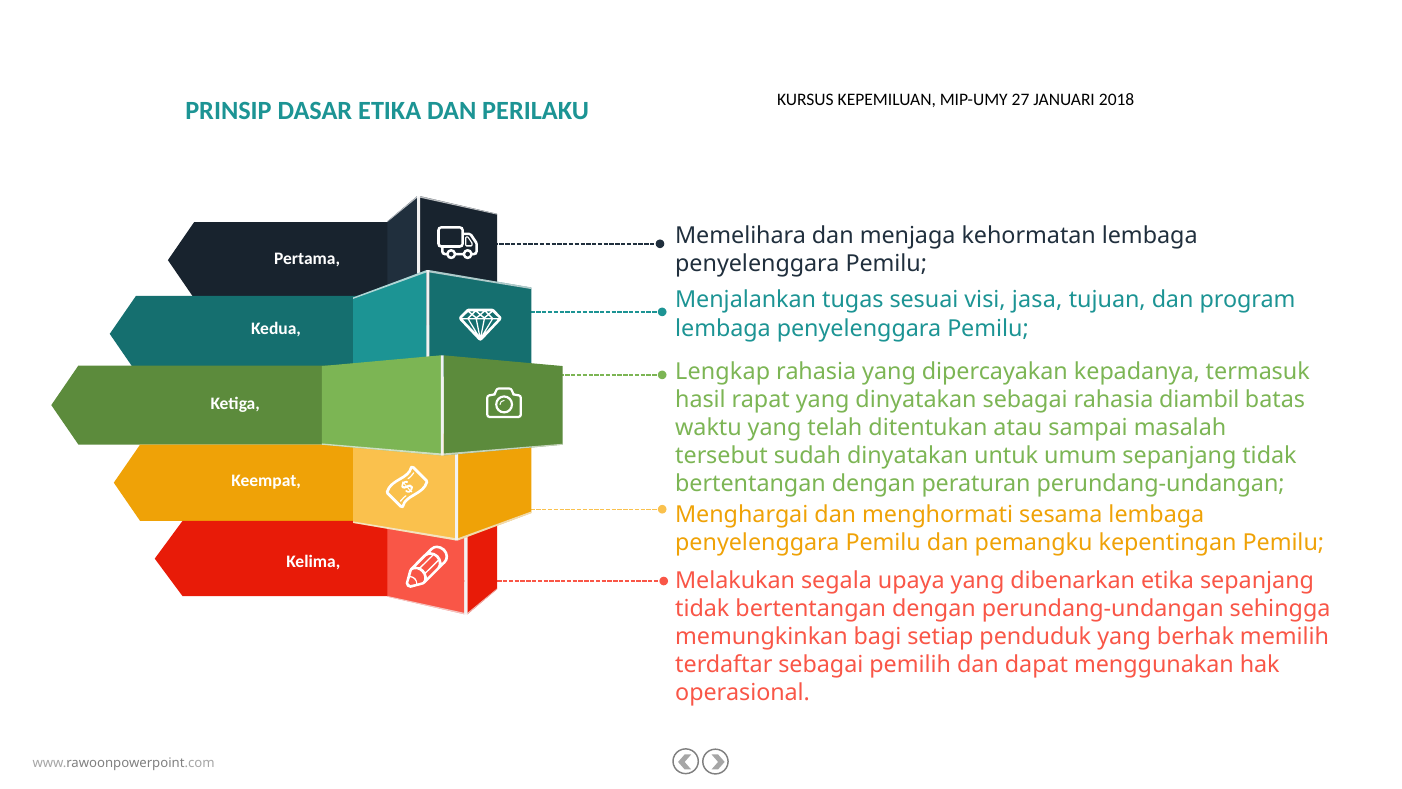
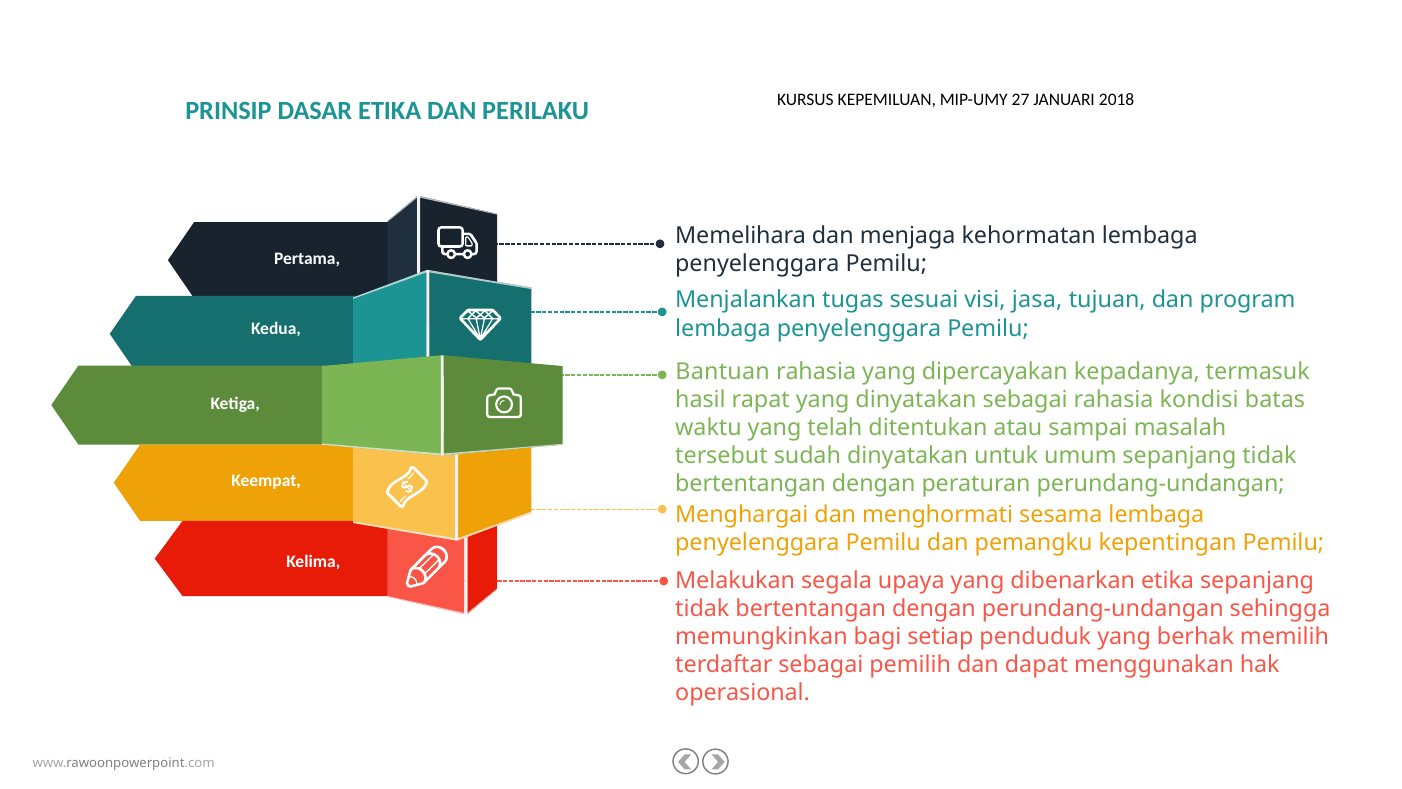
Lengkap: Lengkap -> Bantuan
diambil: diambil -> kondisi
